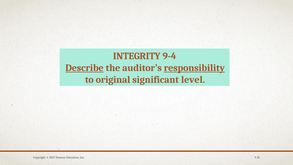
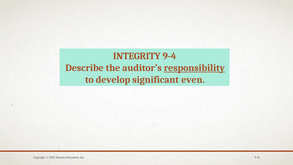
Describe underline: present -> none
original: original -> develop
level: level -> even
